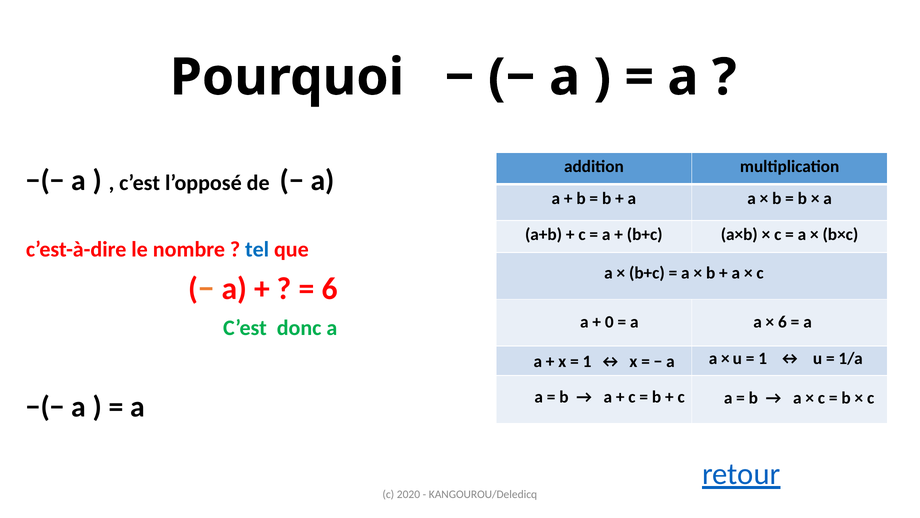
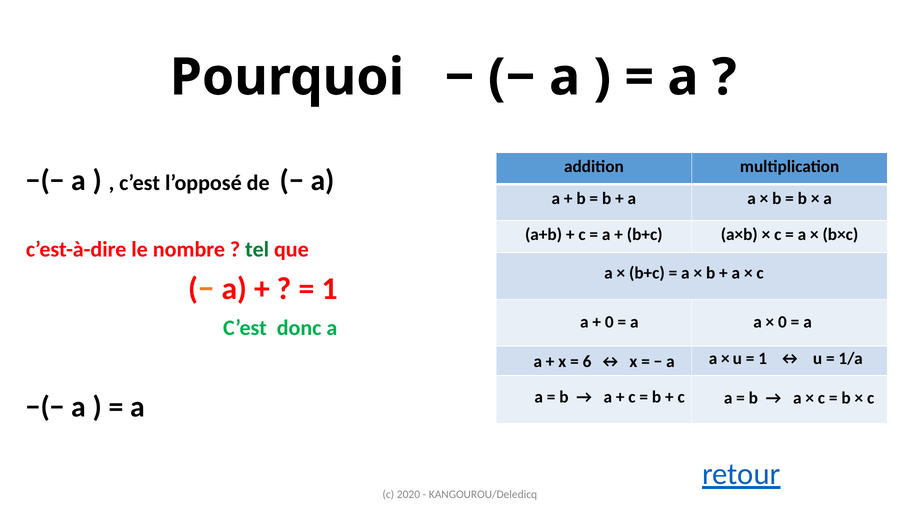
tel colour: blue -> green
6 at (330, 289): 6 -> 1
6 at (782, 322): 6 -> 0
1 at (587, 361): 1 -> 6
